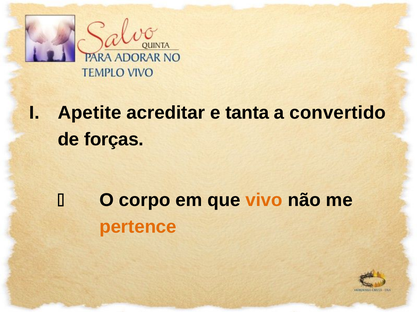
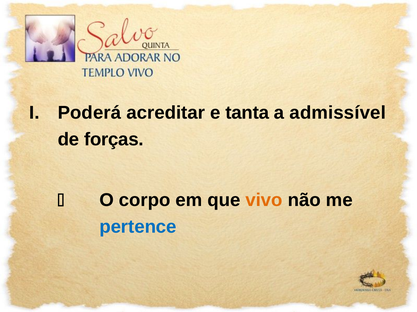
Apetite: Apetite -> Poderá
convertido: convertido -> admissível
pertence colour: orange -> blue
